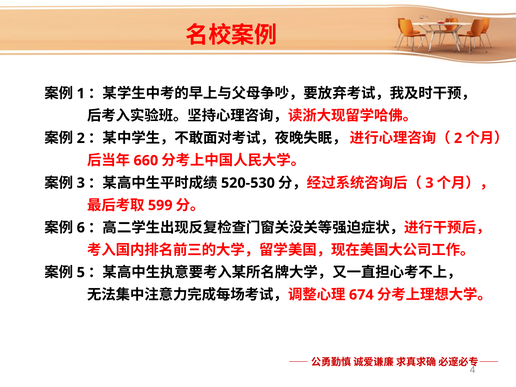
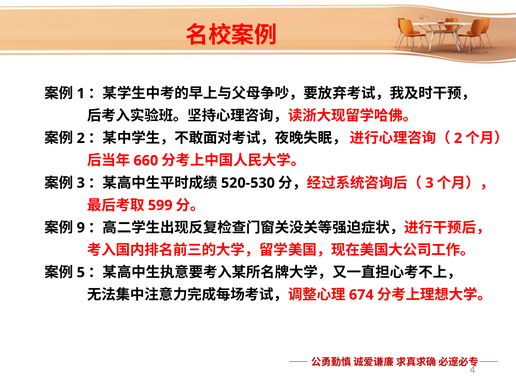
6: 6 -> 9
